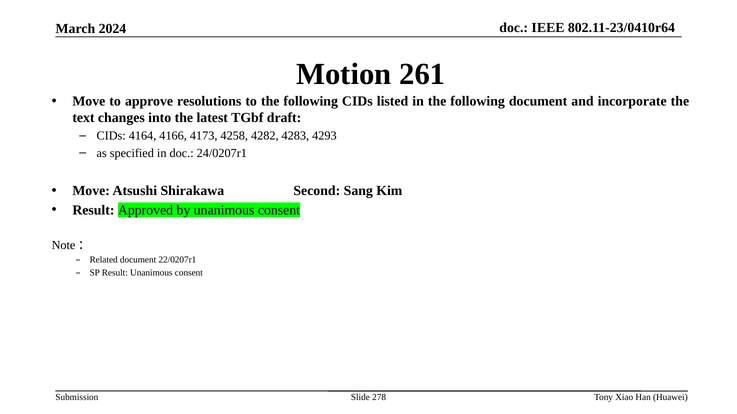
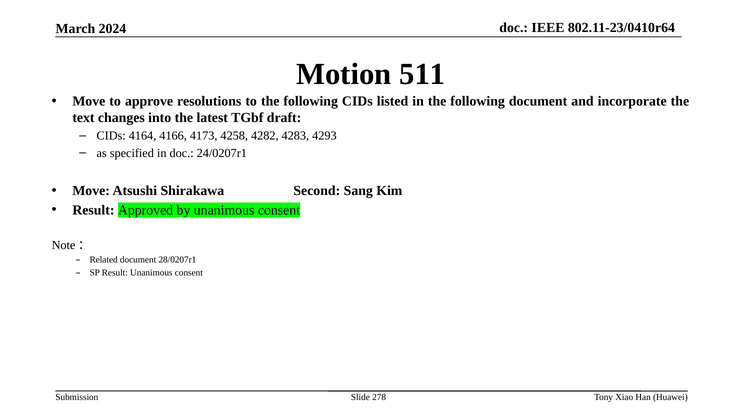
261: 261 -> 511
22/0207r1: 22/0207r1 -> 28/0207r1
